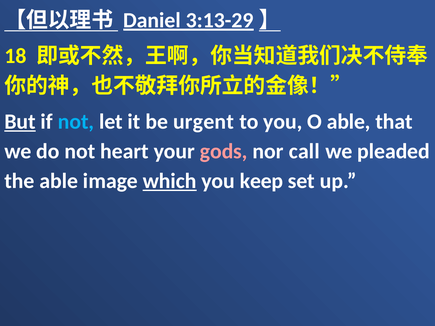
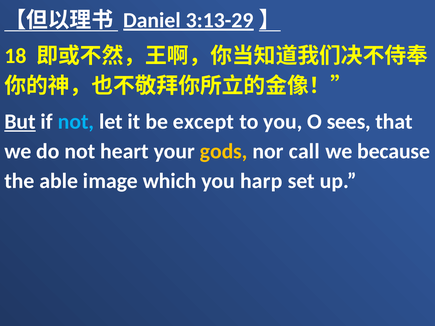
urgent: urgent -> except
O able: able -> sees
gods colour: pink -> yellow
pleaded: pleaded -> because
which underline: present -> none
keep: keep -> harp
